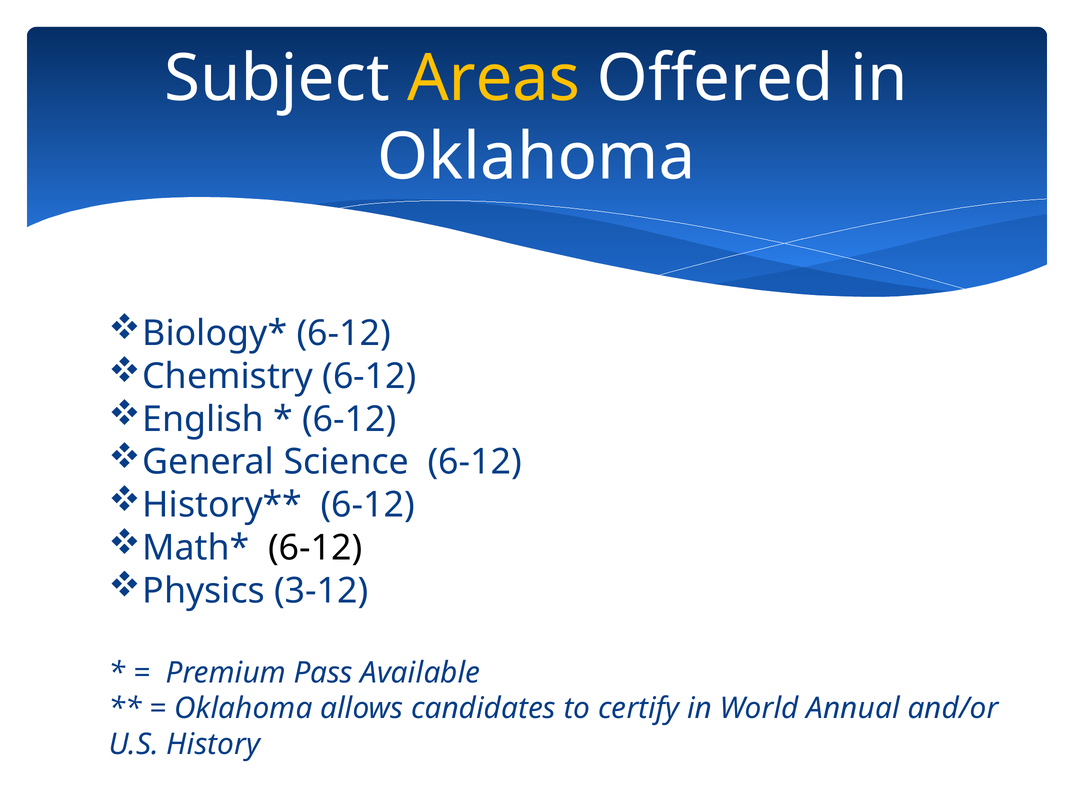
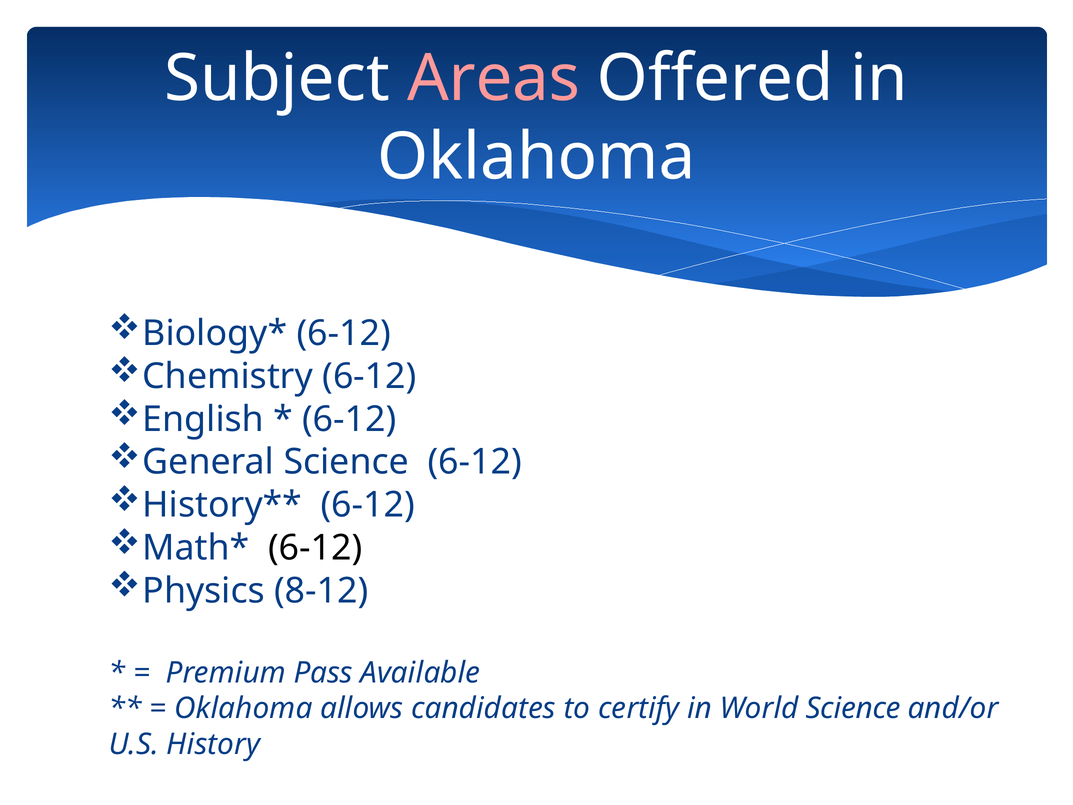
Areas colour: yellow -> pink
3-12: 3-12 -> 8-12
World Annual: Annual -> Science
